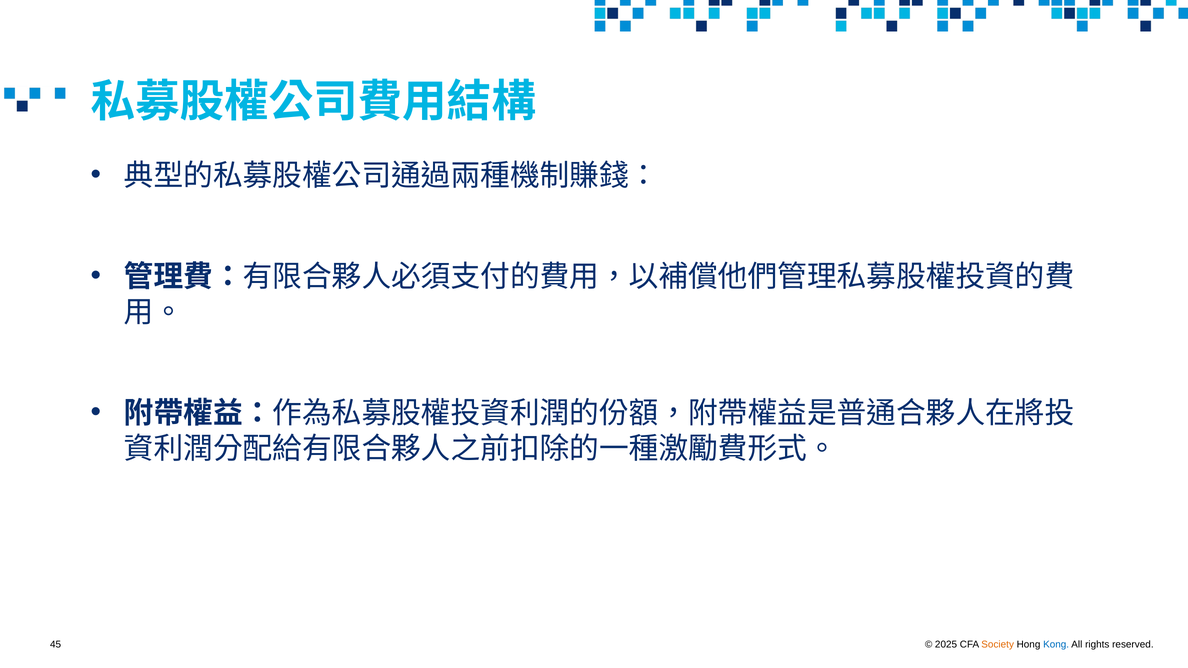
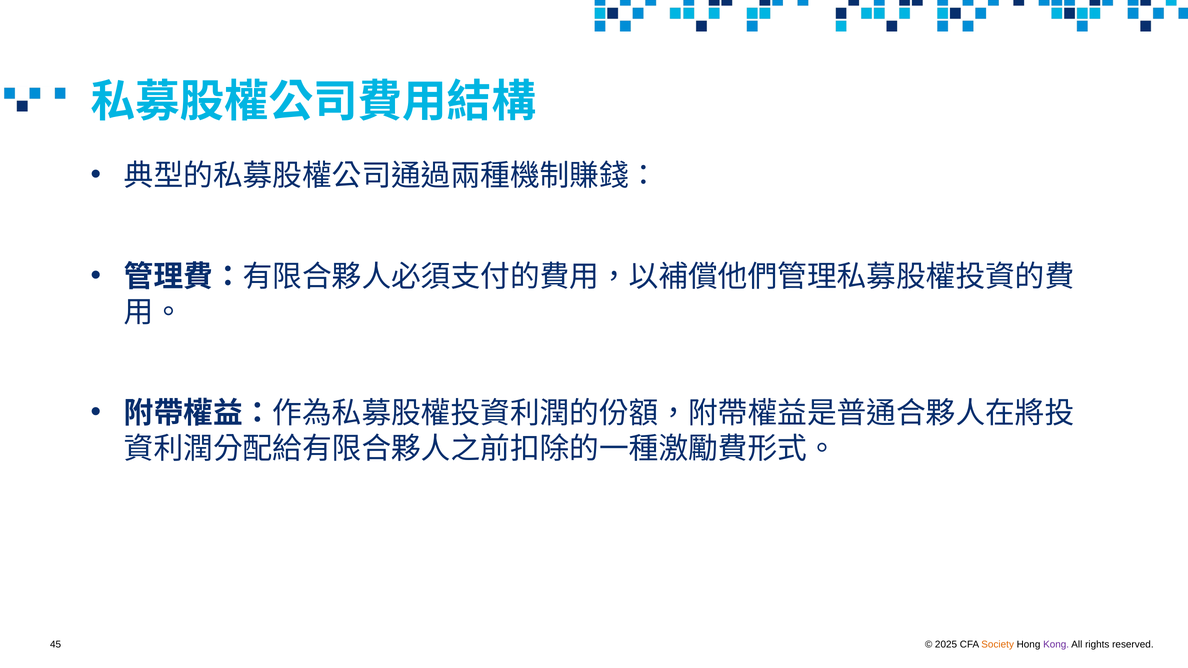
Kong colour: blue -> purple
